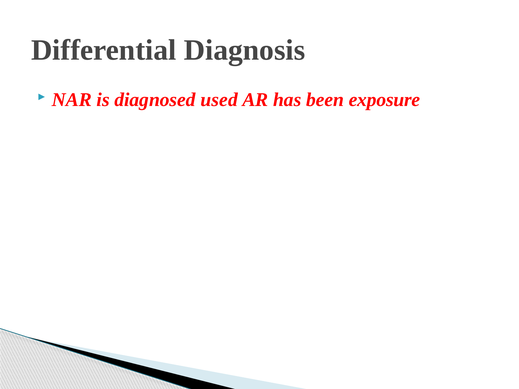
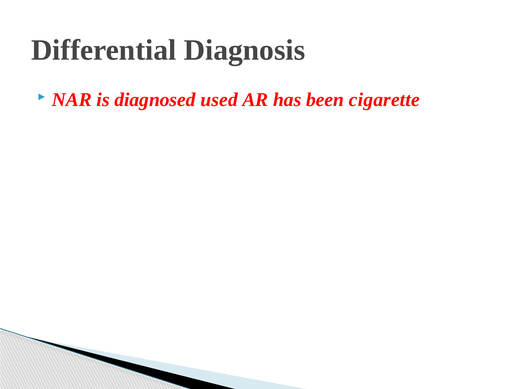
exposure: exposure -> cigarette
